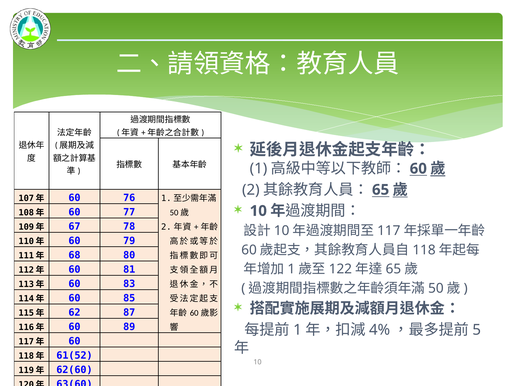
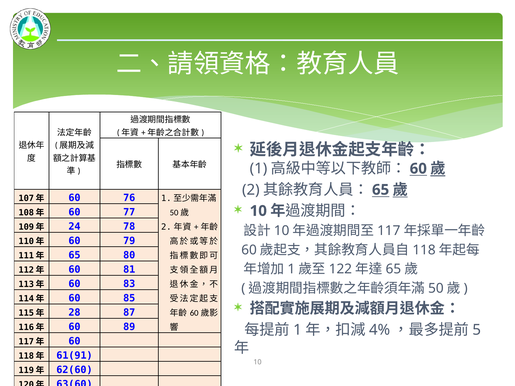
67: 67 -> 24
68 at (74, 255): 68 -> 65
62: 62 -> 28
61(52: 61(52 -> 61(91
